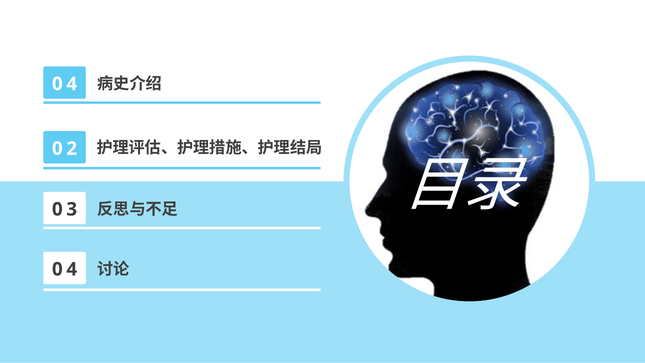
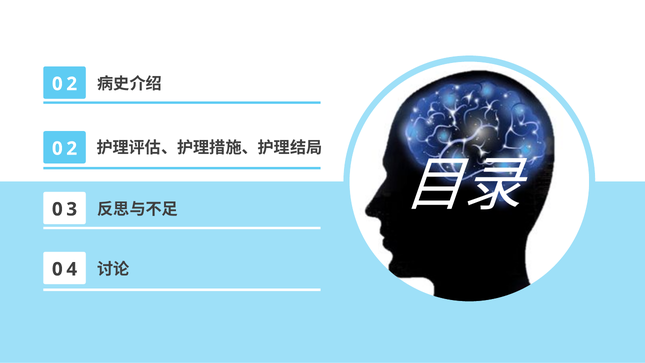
4 at (72, 84): 4 -> 2
